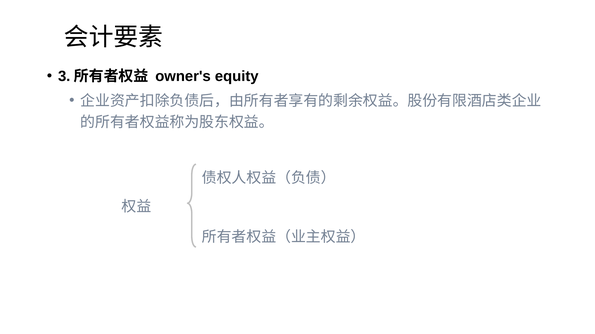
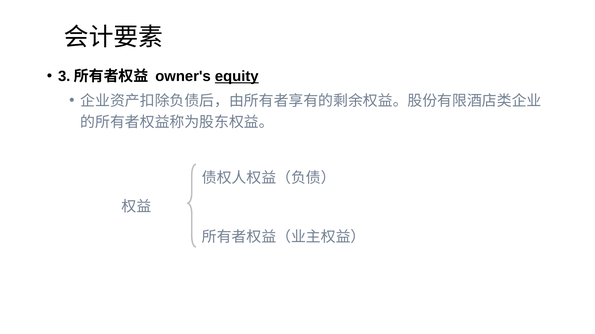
equity underline: none -> present
